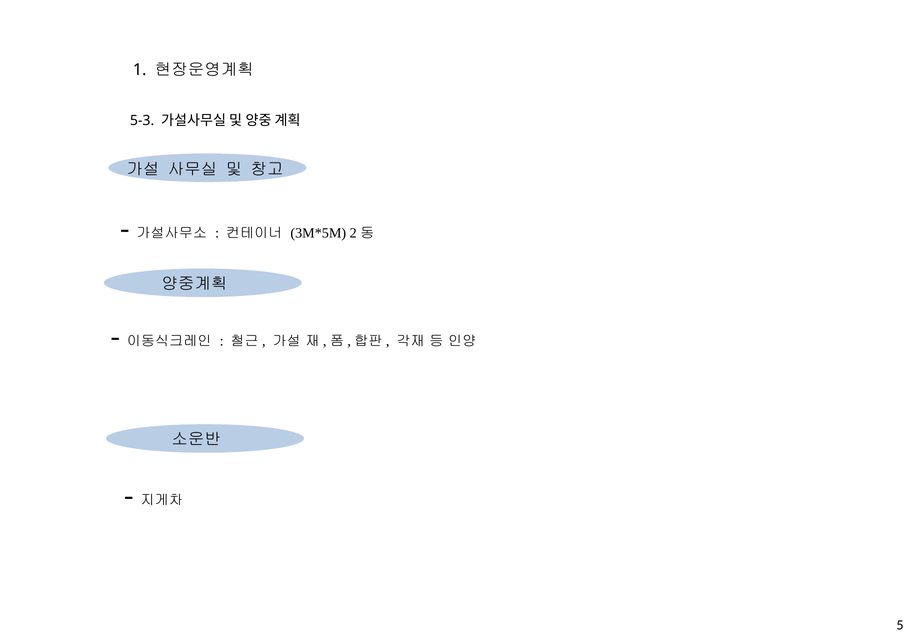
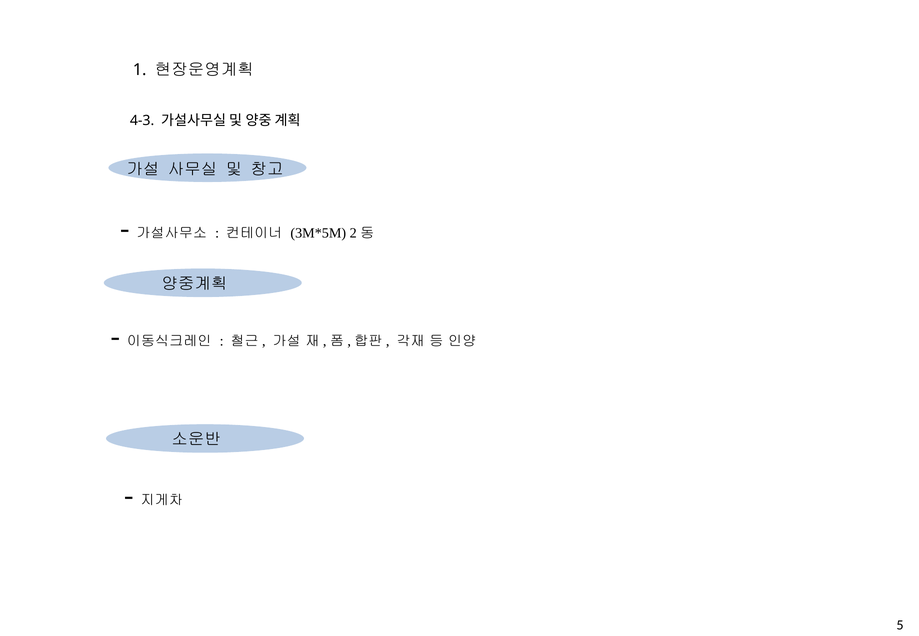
5-3: 5-3 -> 4-3
